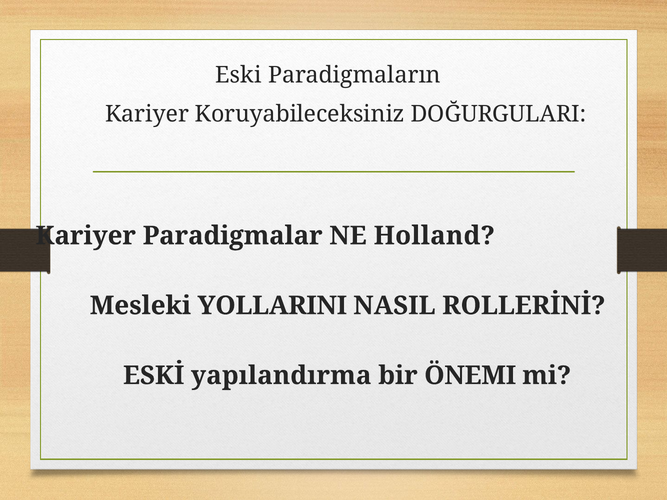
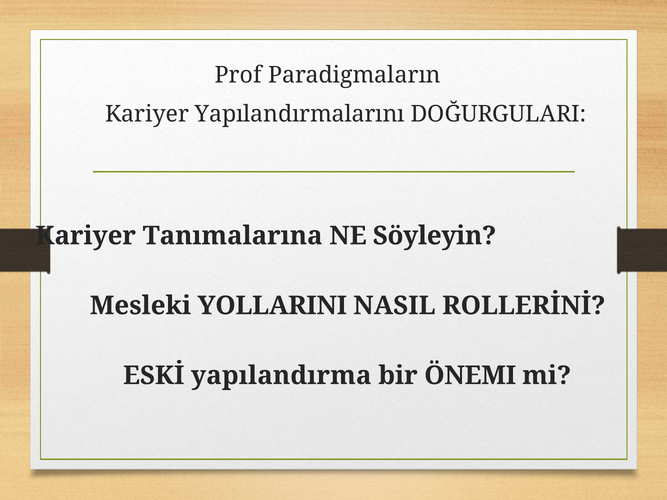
Eski: Eski -> Prof
Koruyabileceksiniz: Koruyabileceksiniz -> Yapılandırmalarını
Paradigmalar: Paradigmalar -> Tanımalarına
Holland: Holland -> Söyleyin
